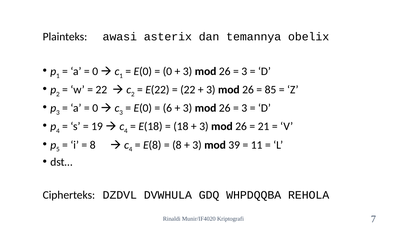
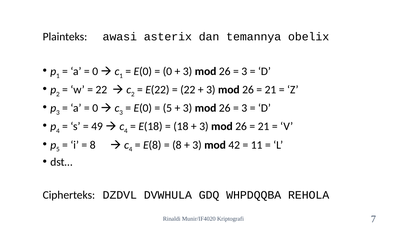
85 at (270, 90): 85 -> 21
6 at (167, 108): 6 -> 5
19: 19 -> 49
39: 39 -> 42
